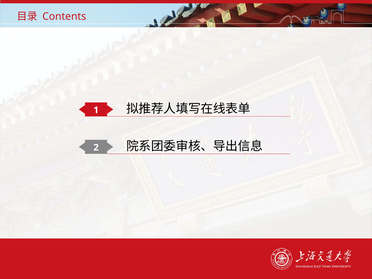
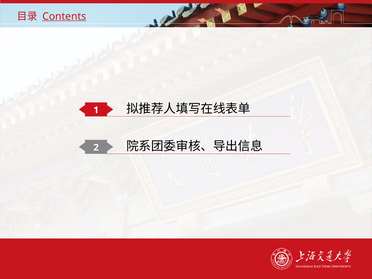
Contents underline: none -> present
